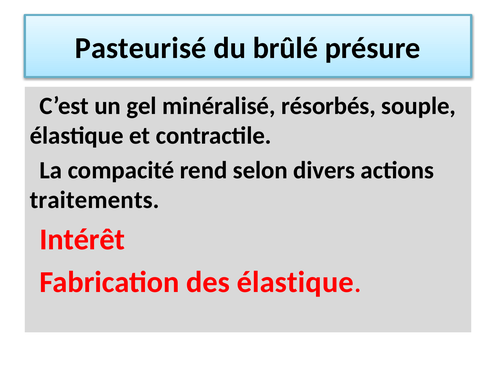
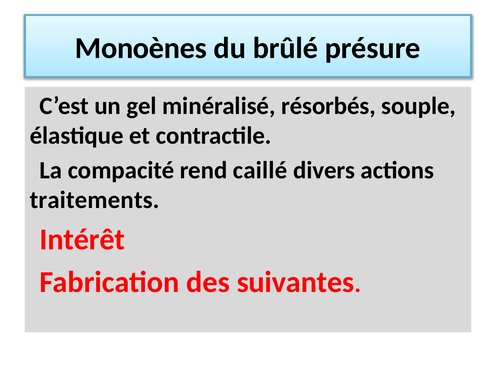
Pasteurisé: Pasteurisé -> Monoènes
selon: selon -> caillé
des élastique: élastique -> suivantes
